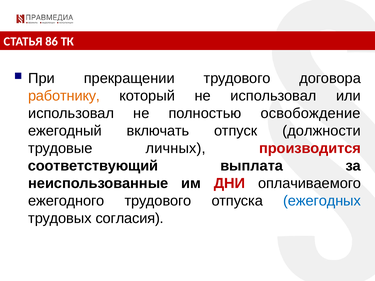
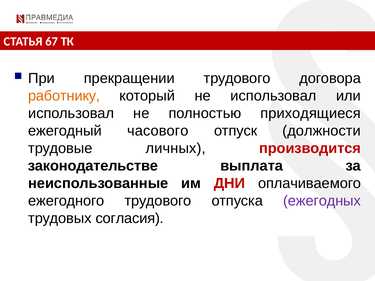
86: 86 -> 67
освобождение: освобождение -> приходящиеся
включать: включать -> часового
соответствующий: соответствующий -> законодательстве
ежегодных colour: blue -> purple
